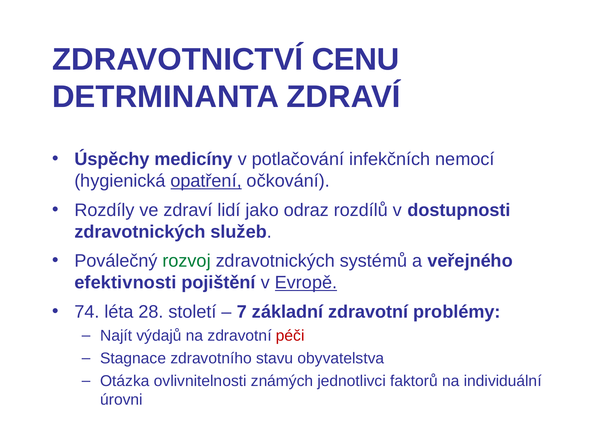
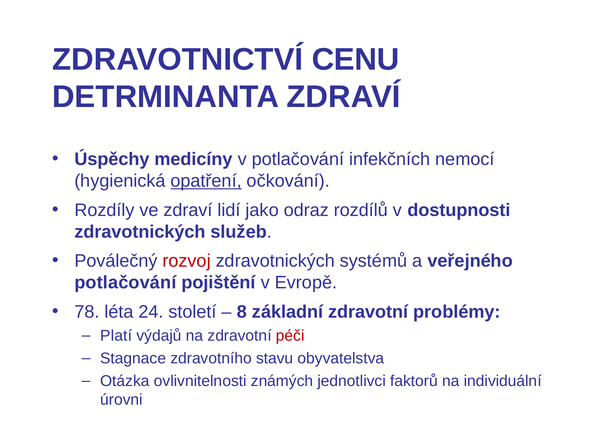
rozvoj colour: green -> red
efektivnosti at (125, 283): efektivnosti -> potlačování
Evropě underline: present -> none
74: 74 -> 78
28: 28 -> 24
7: 7 -> 8
Najít: Najít -> Platí
